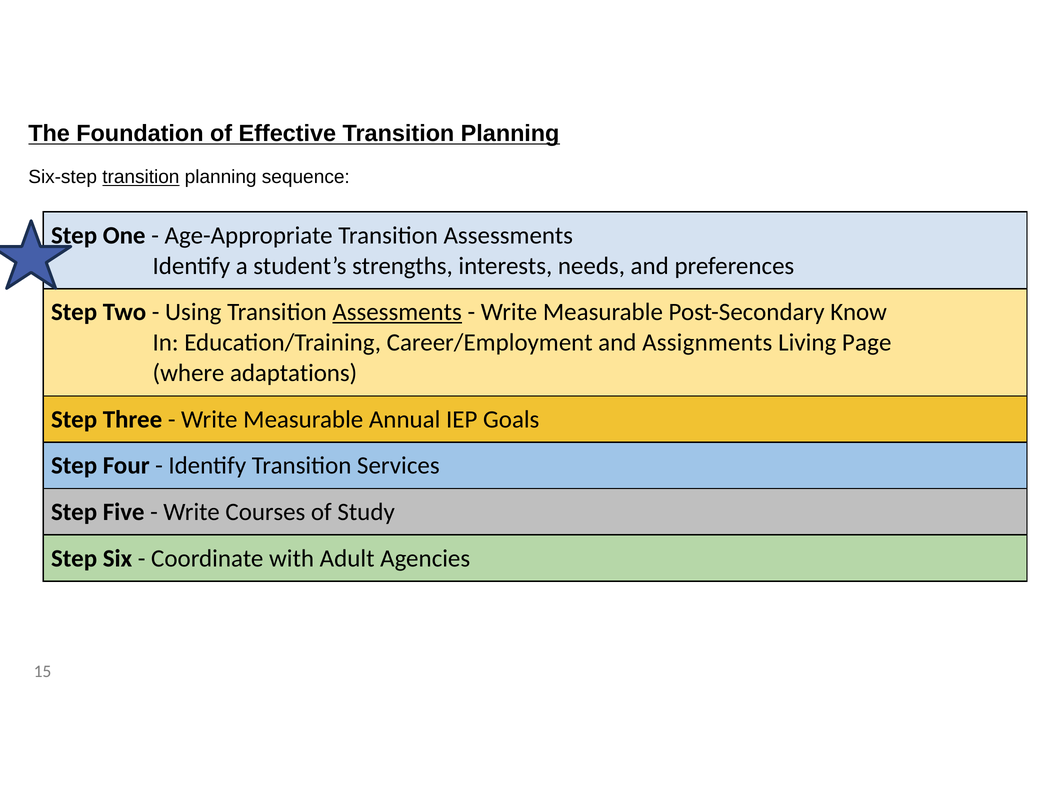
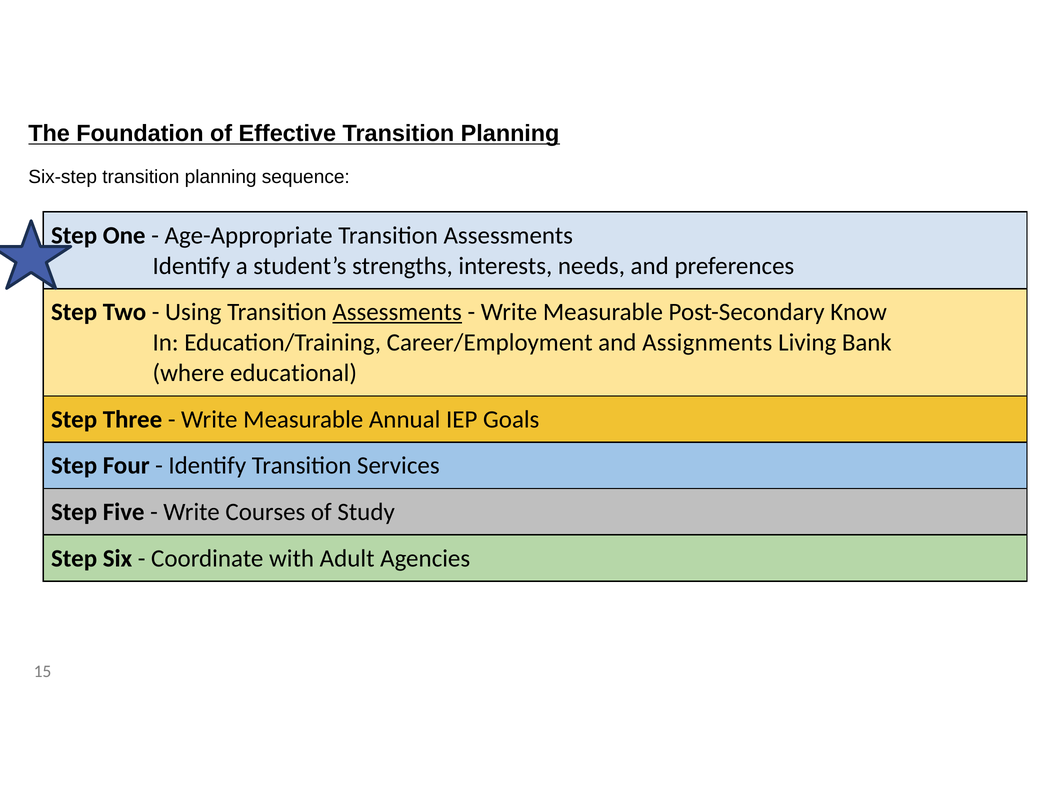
transition at (141, 177) underline: present -> none
Page: Page -> Bank
adaptations: adaptations -> educational
